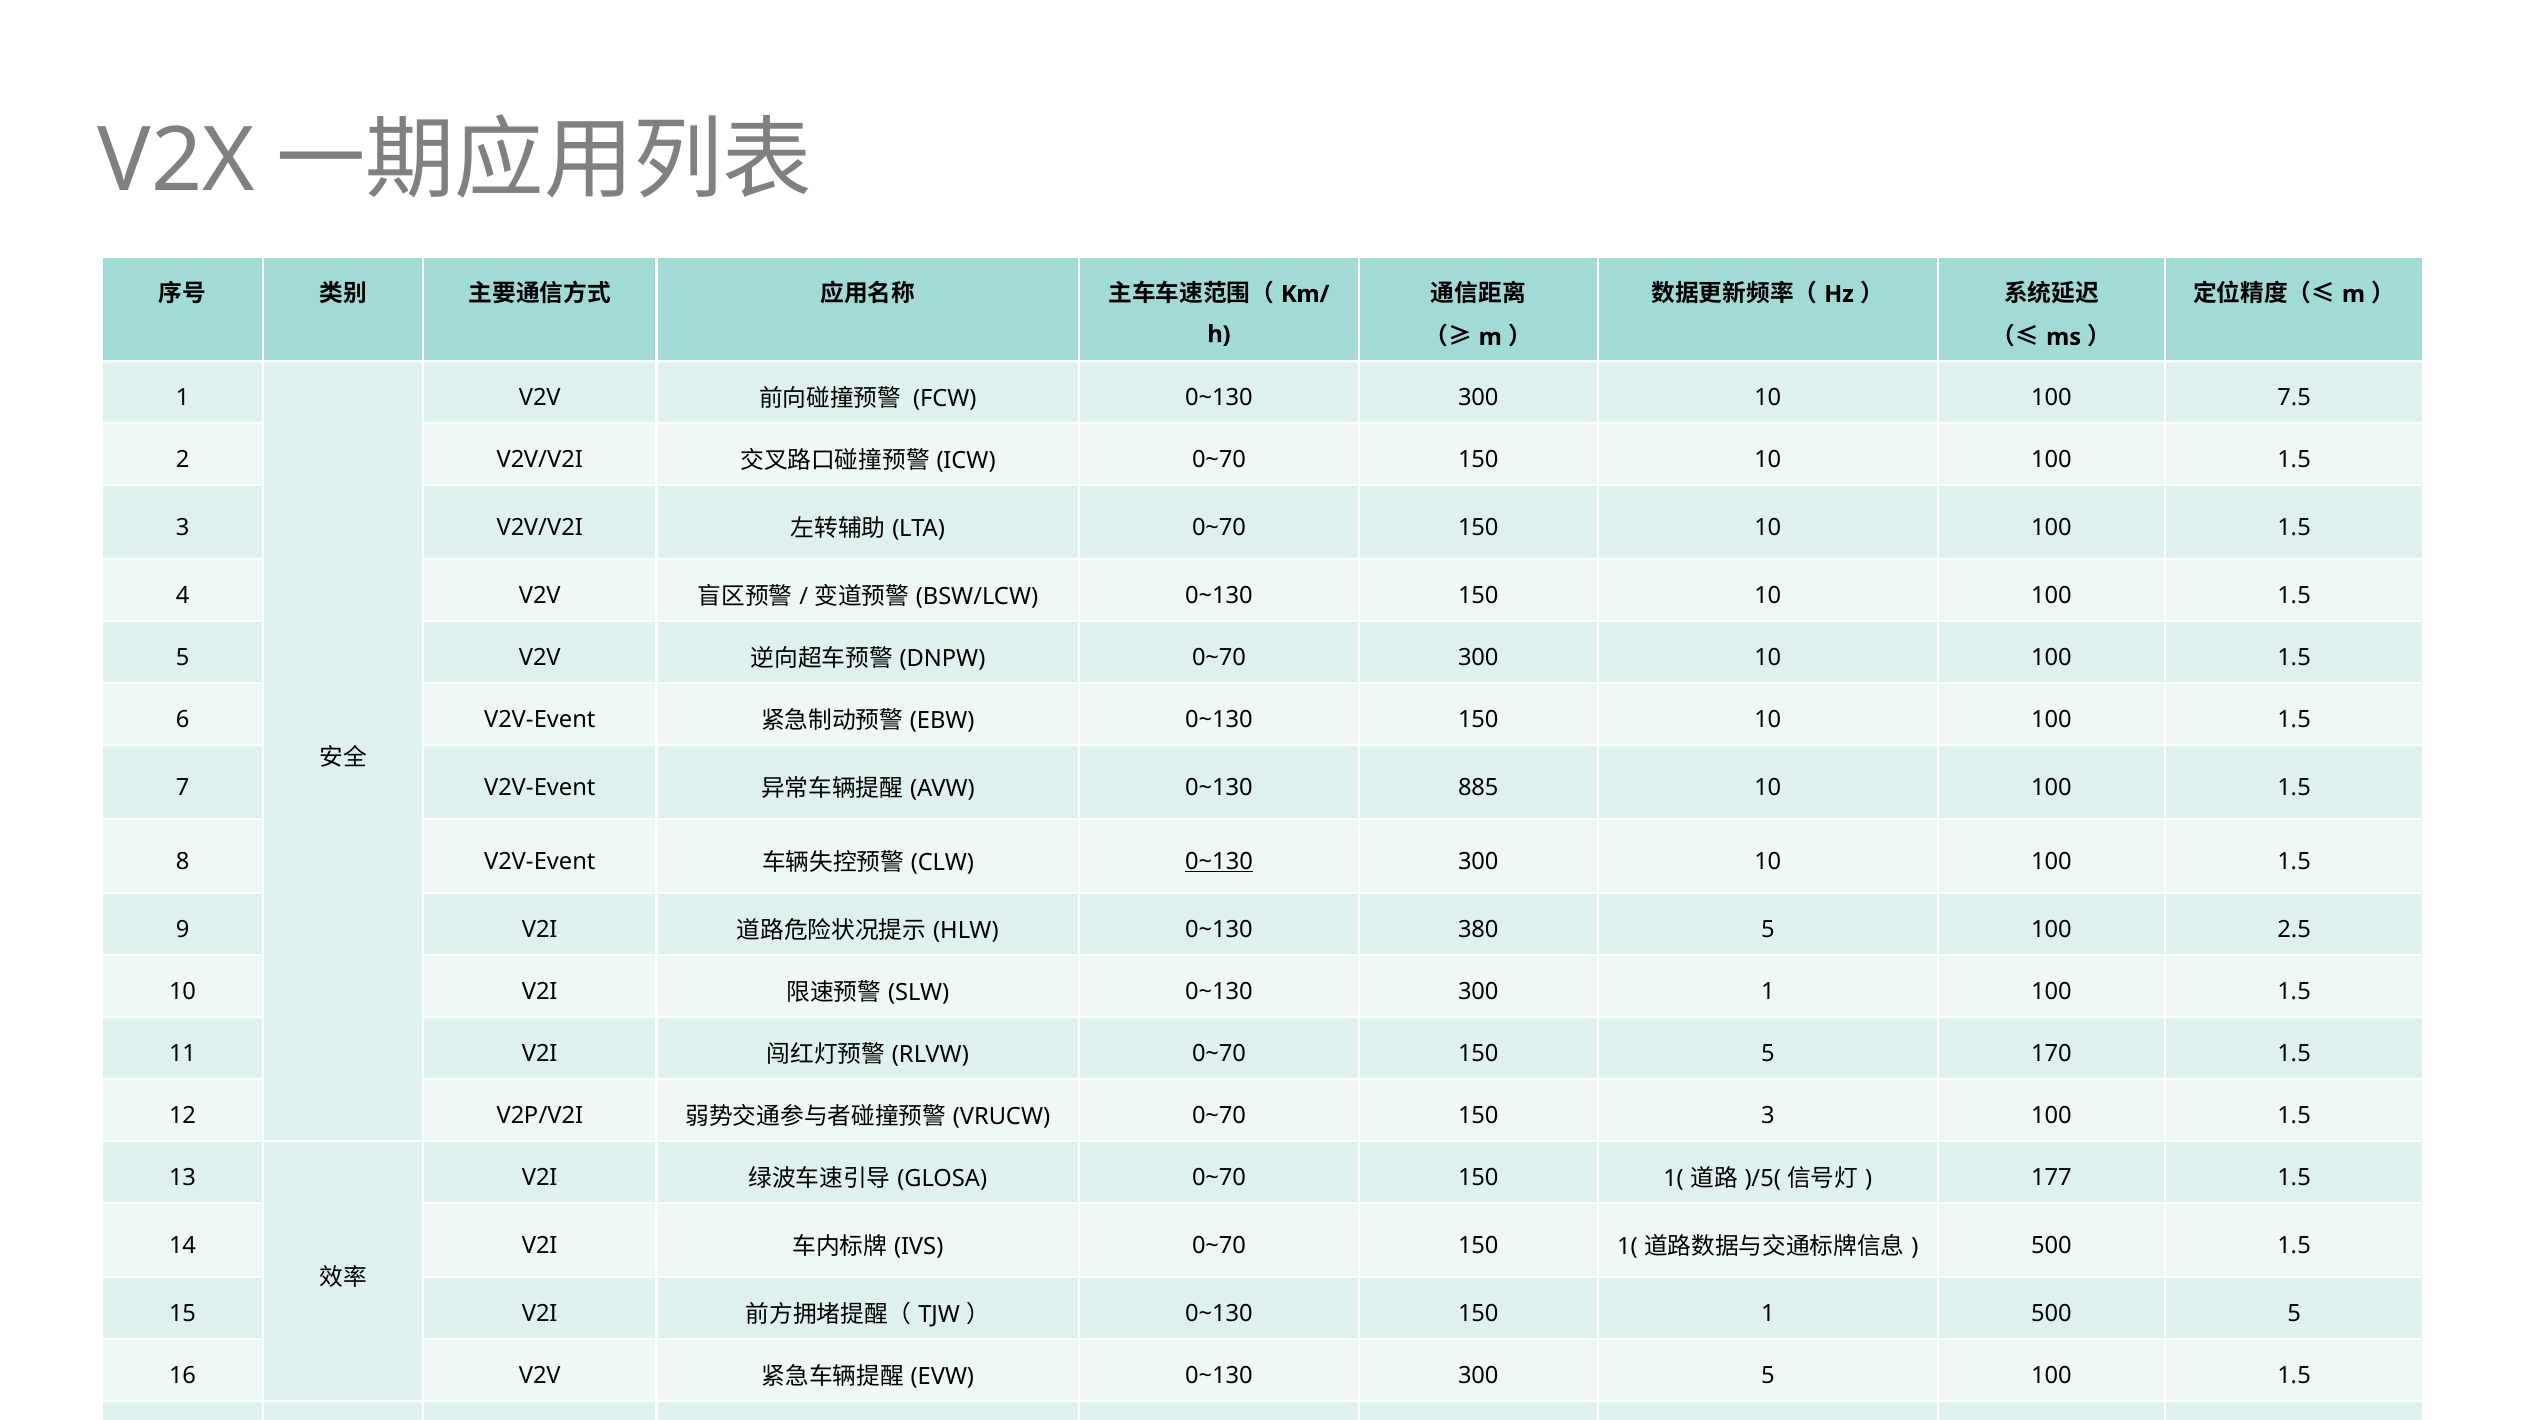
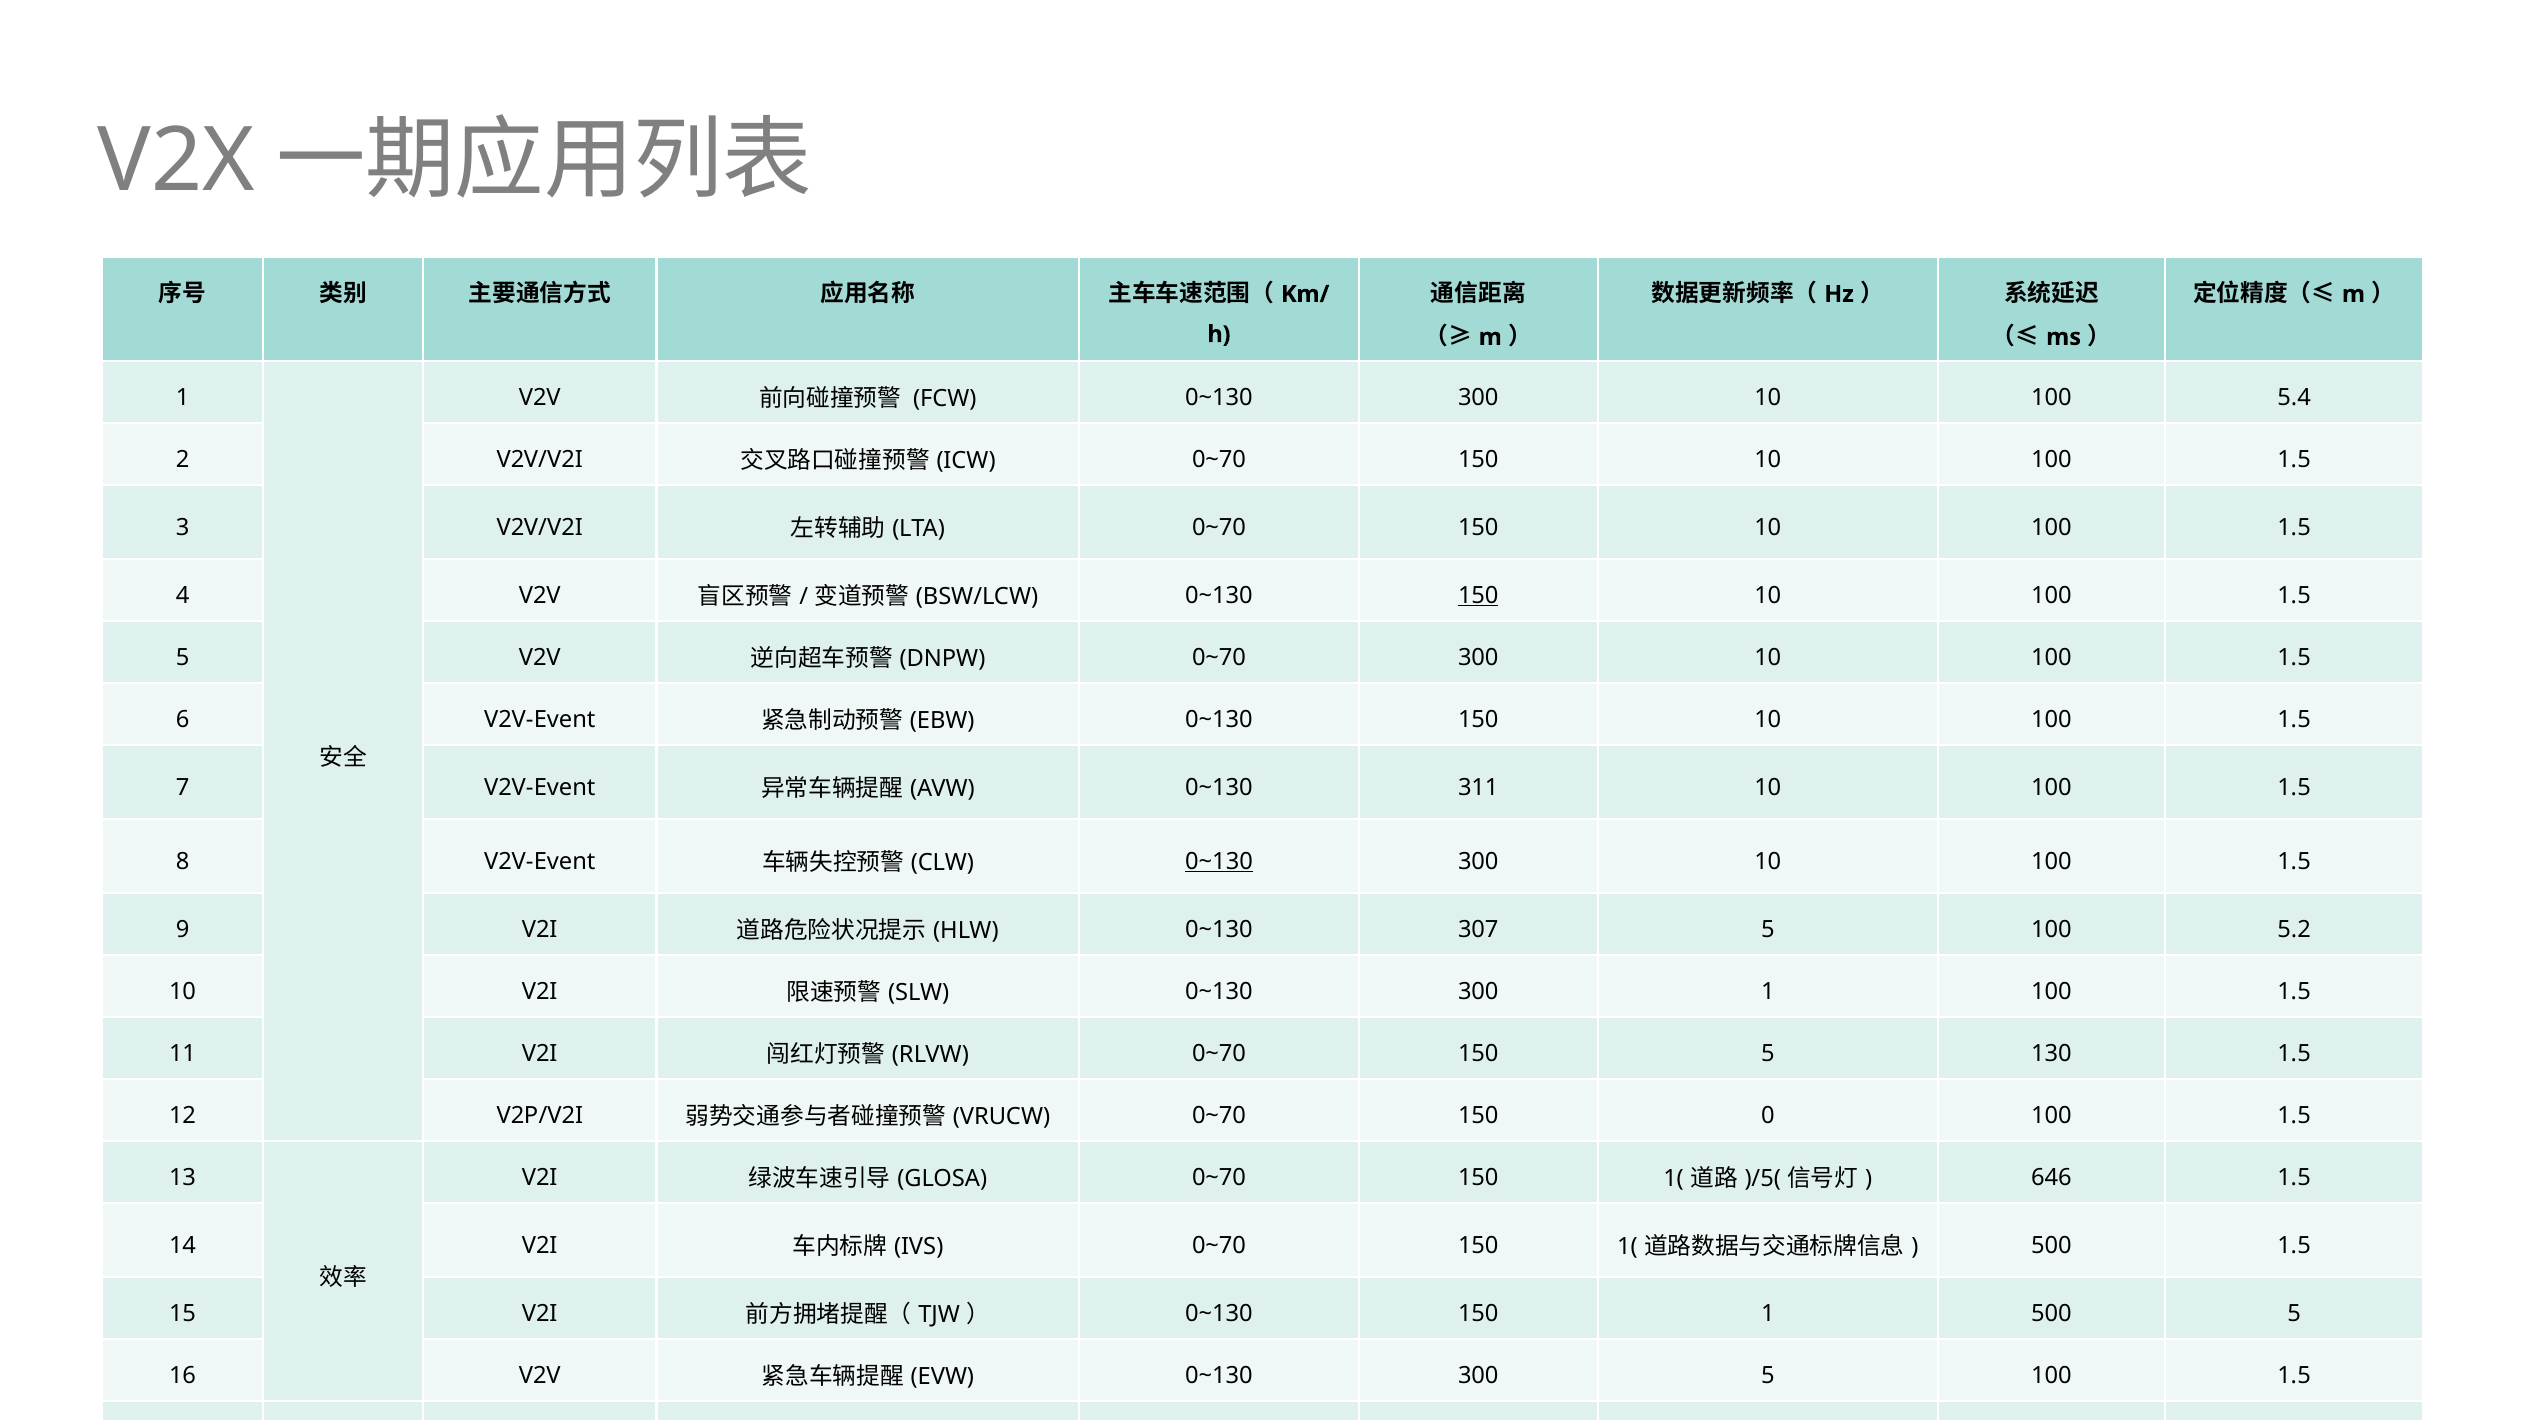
7.5: 7.5 -> 5.4
150 at (1478, 596) underline: none -> present
885: 885 -> 311
380: 380 -> 307
2.5: 2.5 -> 5.2
170: 170 -> 130
150 3: 3 -> 0
177: 177 -> 646
